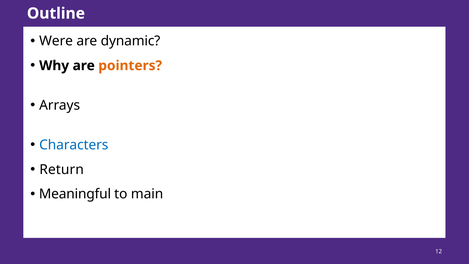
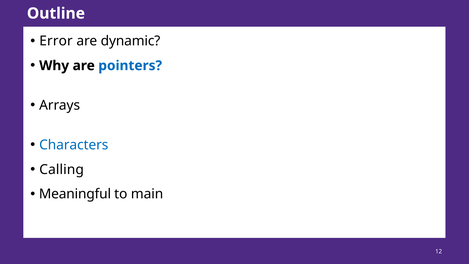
Were: Were -> Error
pointers colour: orange -> blue
Return: Return -> Calling
